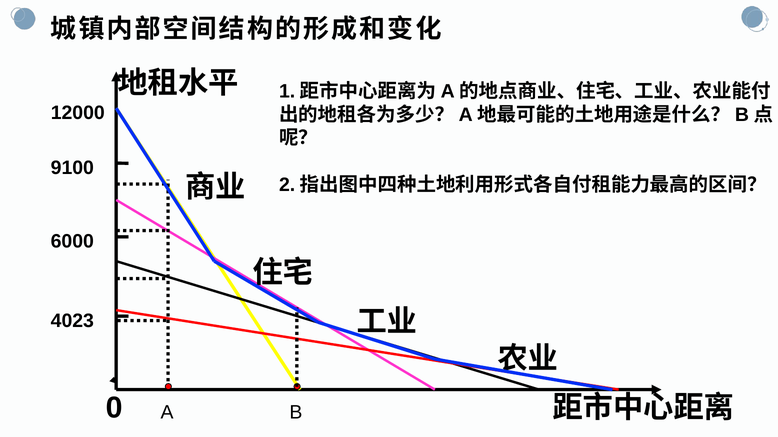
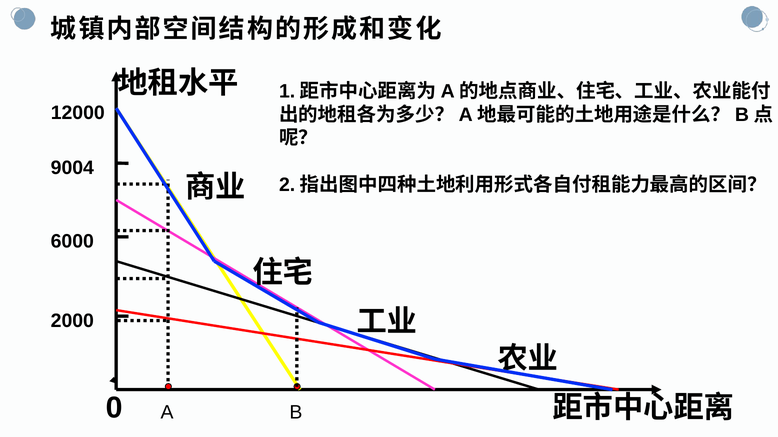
9100: 9100 -> 9004
4023: 4023 -> 2000
